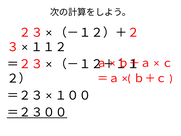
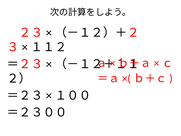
＝２３００ underline: present -> none
